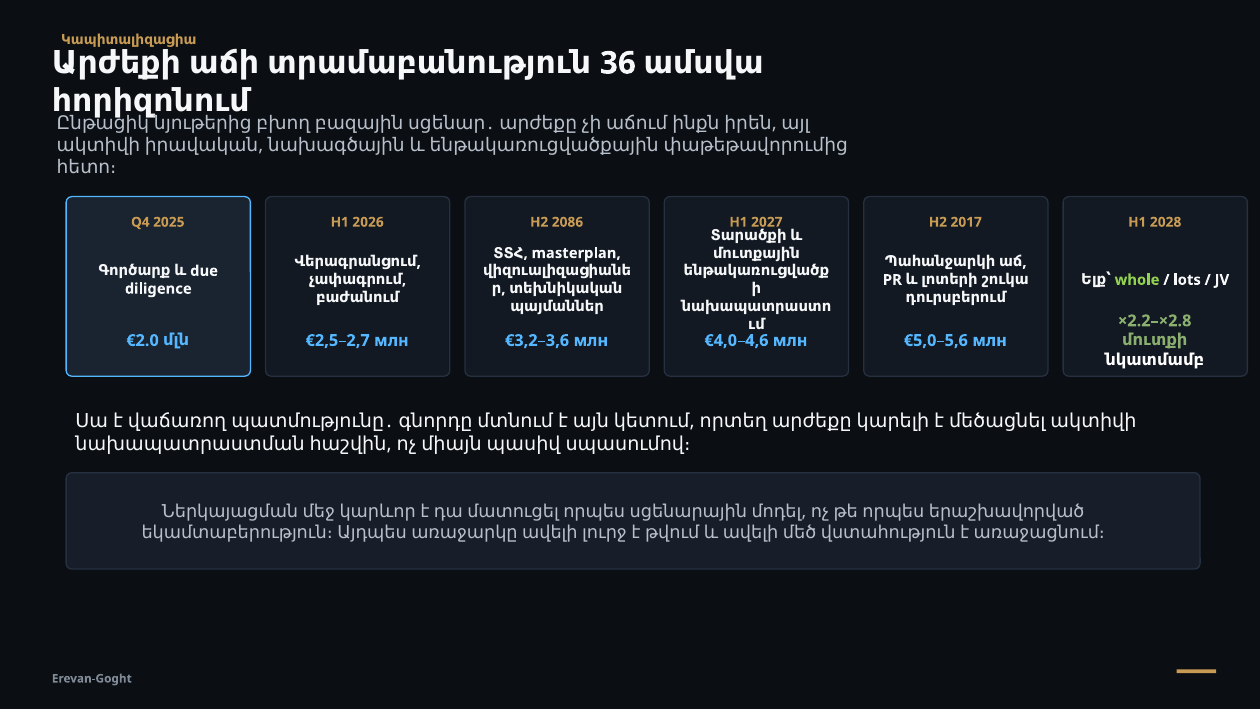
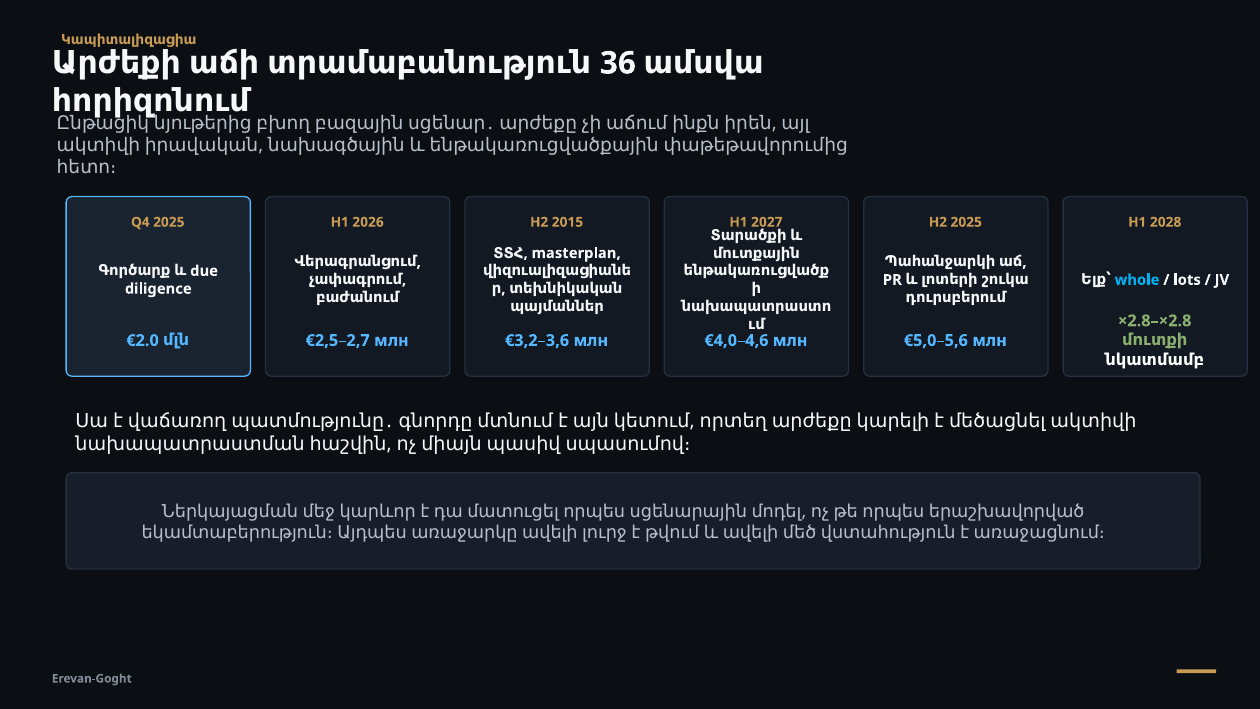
2086: 2086 -> 2015
H2 2017: 2017 -> 2025
whole colour: light green -> light blue
×2.2–×2.8: ×2.2–×2.8 -> ×2.8–×2.8
